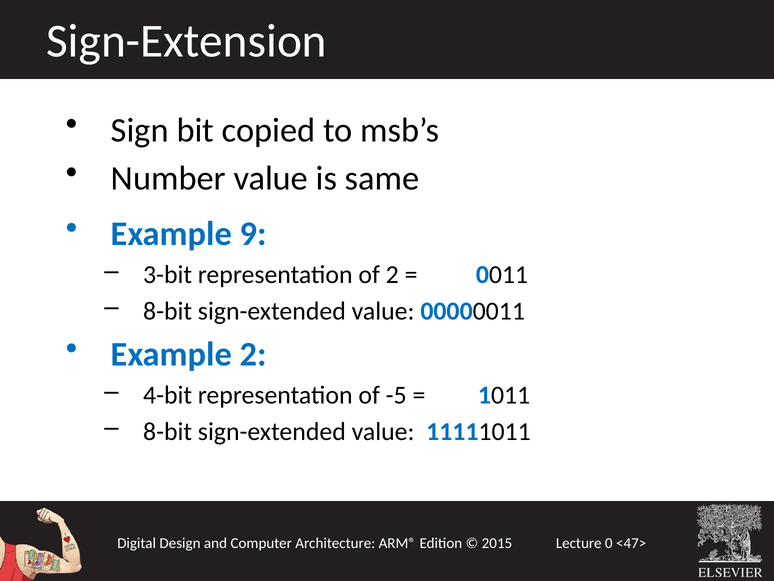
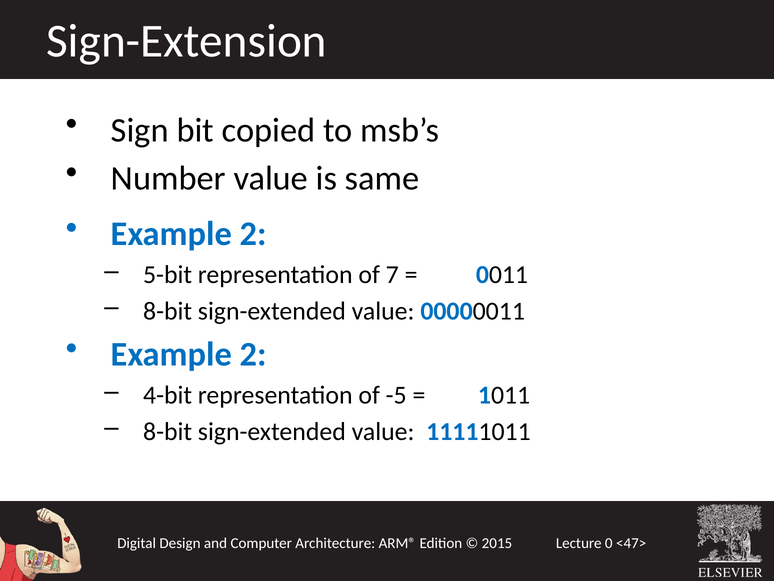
9 at (253, 234): 9 -> 2
3-bit: 3-bit -> 5-bit
of 2: 2 -> 7
